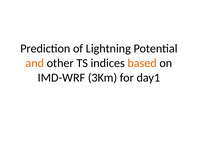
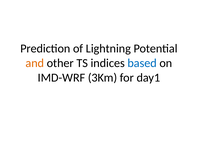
based colour: orange -> blue
